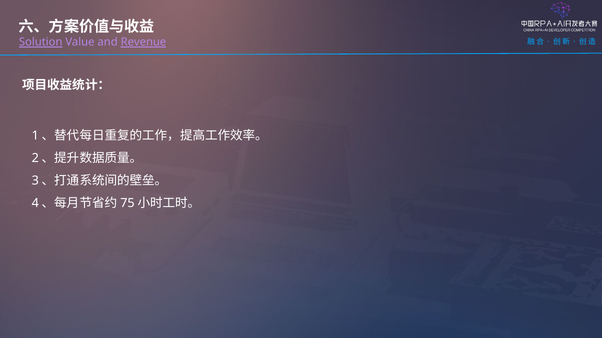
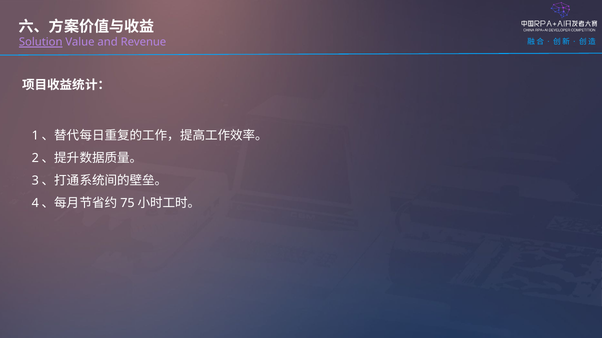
Revenue underline: present -> none
